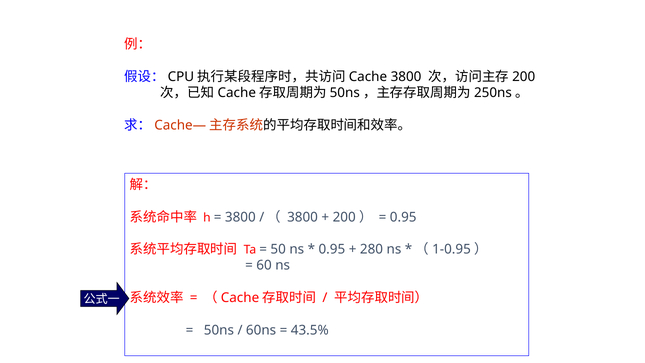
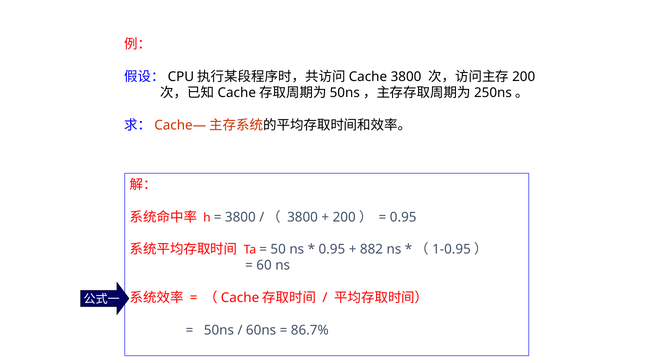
280: 280 -> 882
43.5%: 43.5% -> 86.7%
